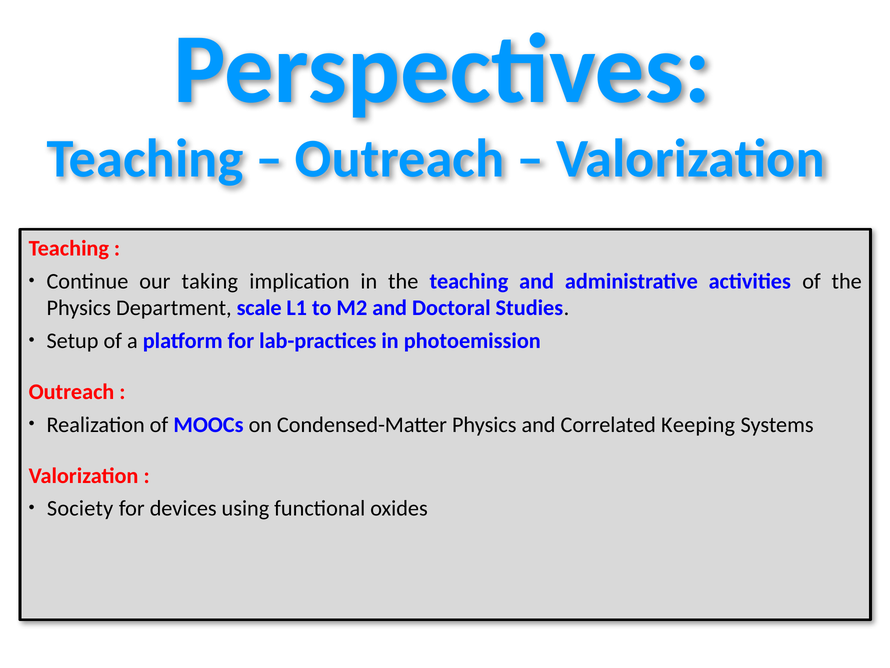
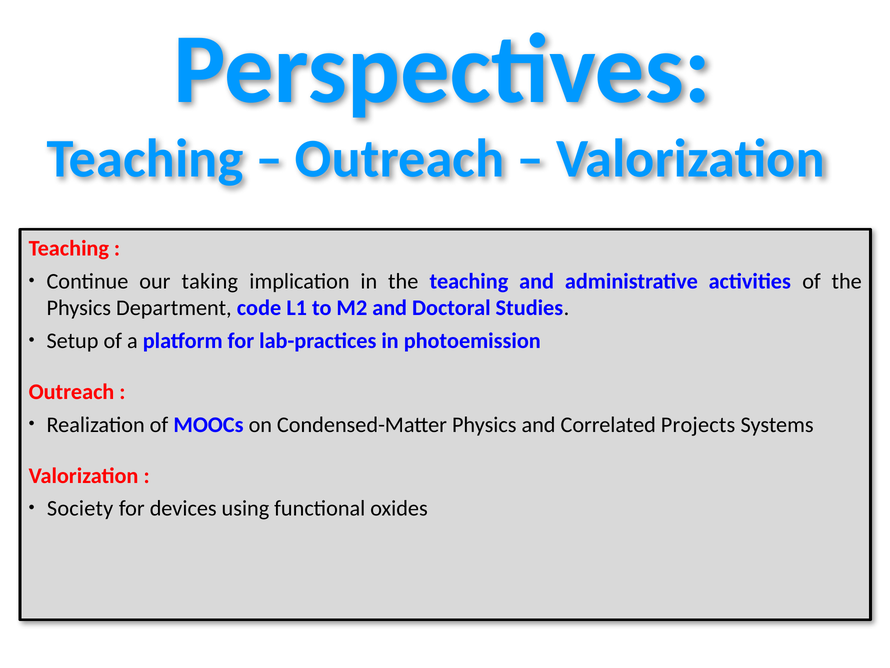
scale: scale -> code
Keeping: Keeping -> Projects
